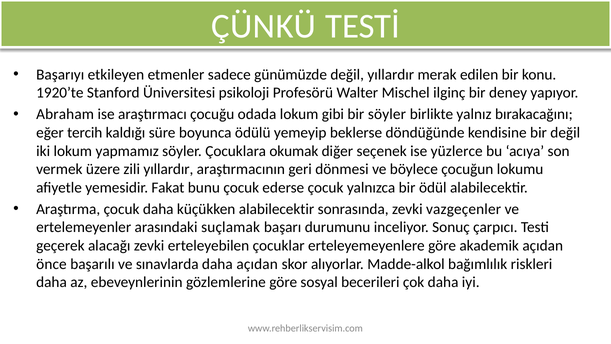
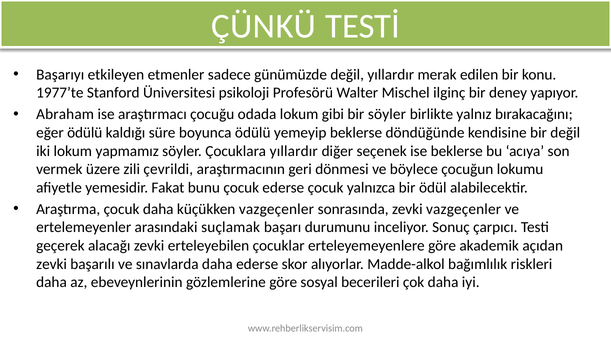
1920’te: 1920’te -> 1977’te
eğer tercih: tercih -> ödülü
Çocuklara okumak: okumak -> yıllardır
ise yüzlerce: yüzlerce -> beklerse
zili yıllardır: yıllardır -> çevrildi
küçükken alabilecektir: alabilecektir -> vazgeçenler
önce at (51, 264): önce -> zevki
daha açıdan: açıdan -> ederse
